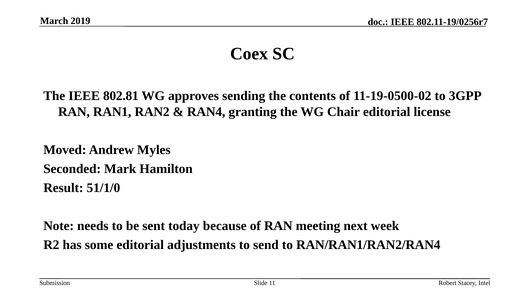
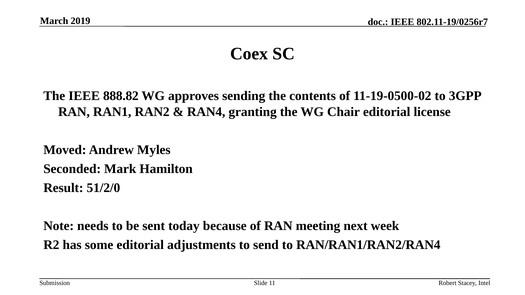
802.81: 802.81 -> 888.82
51/1/0: 51/1/0 -> 51/2/0
